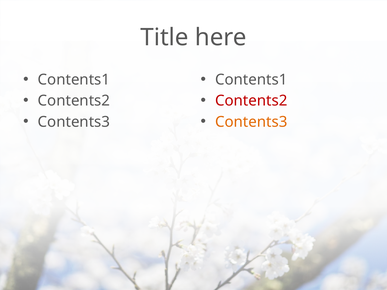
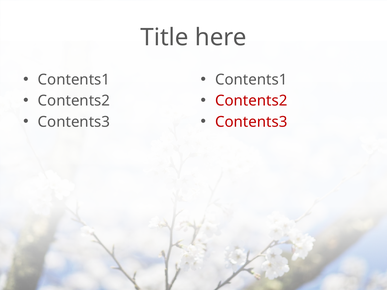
Contents3 at (251, 122) colour: orange -> red
